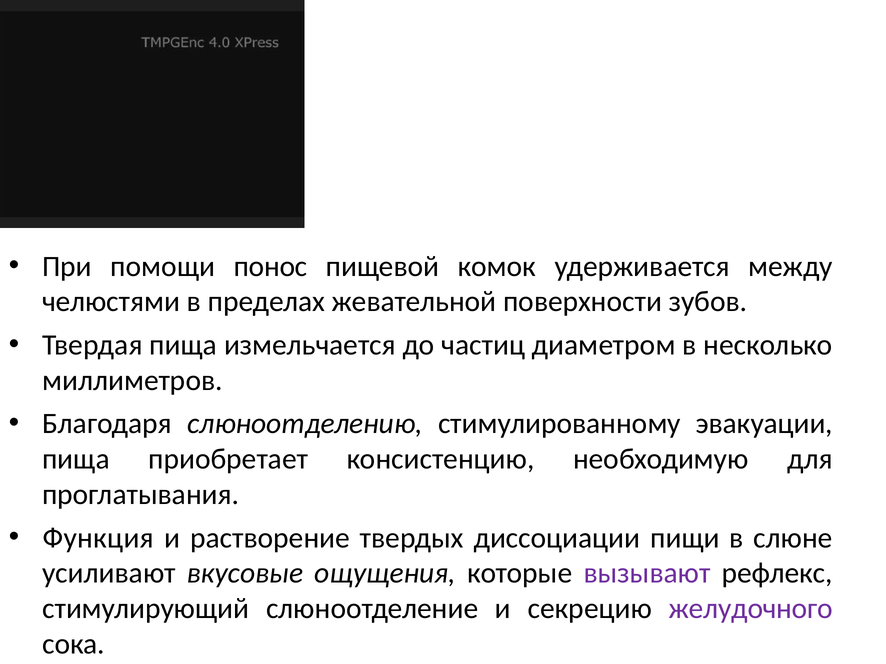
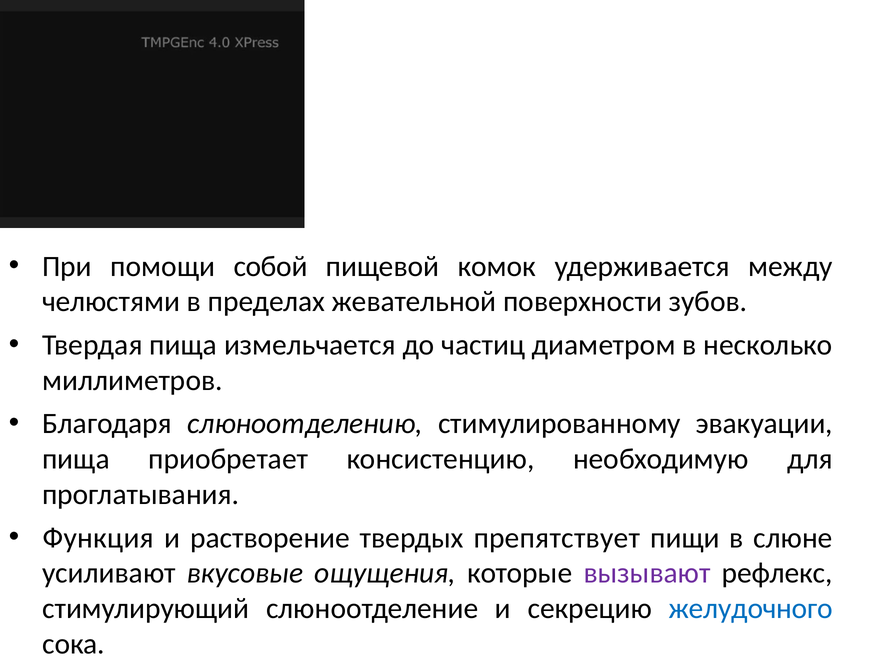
понос: понос -> собой
диссоциации: диссоциации -> препятствует
желудочного colour: purple -> blue
